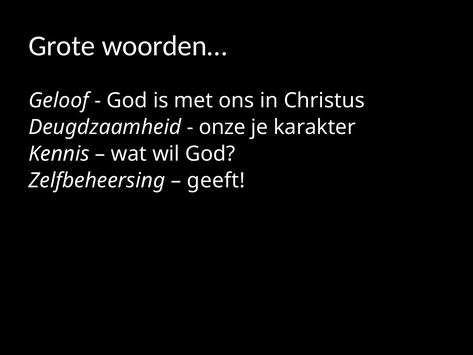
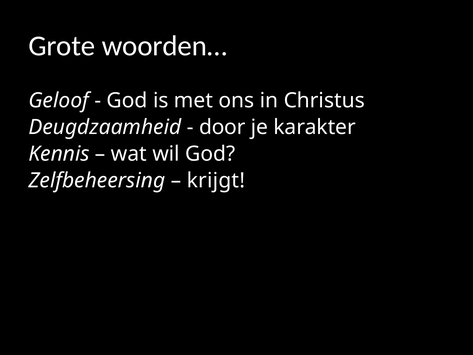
onze: onze -> door
geeft: geeft -> krijgt
